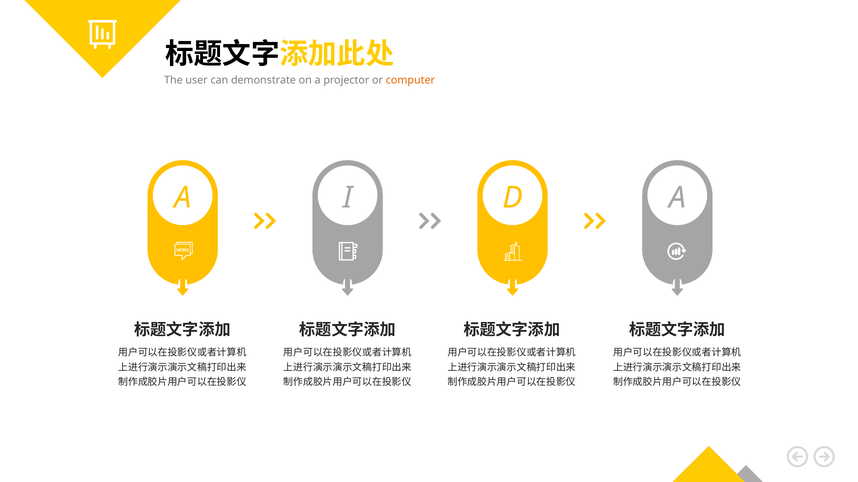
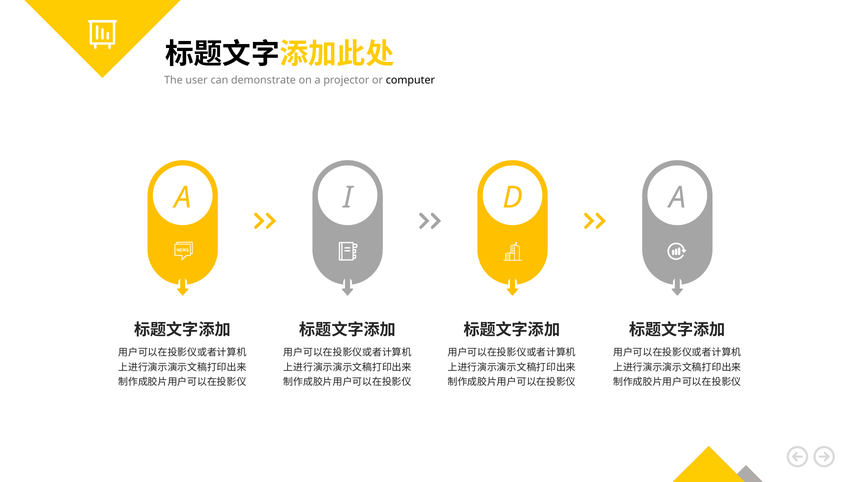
computer colour: orange -> black
